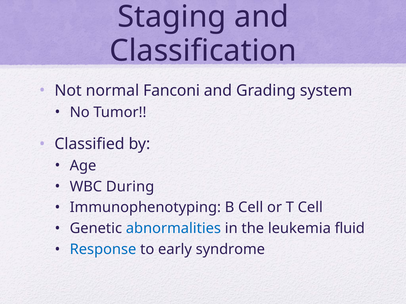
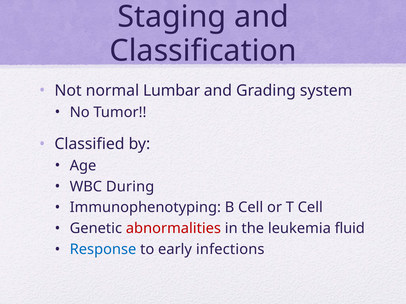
Fanconi: Fanconi -> Lumbar
abnormalities colour: blue -> red
syndrome: syndrome -> infections
